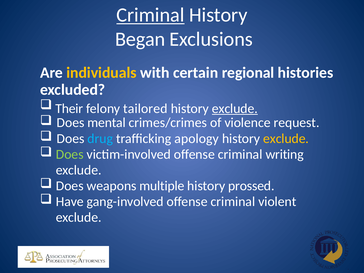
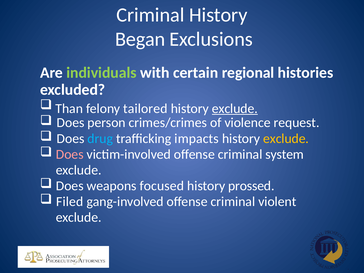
Criminal at (150, 15) underline: present -> none
individuals colour: yellow -> light green
Their: Their -> Than
mental: mental -> person
apology: apology -> impacts
Does at (70, 154) colour: light green -> pink
writing: writing -> system
multiple: multiple -> focused
Have: Have -> Filed
